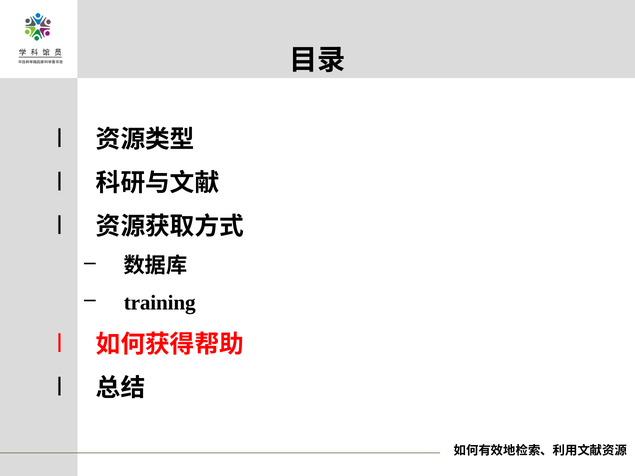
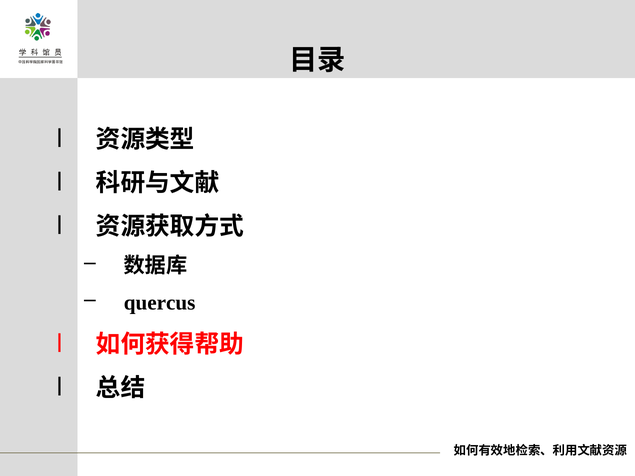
training: training -> quercus
